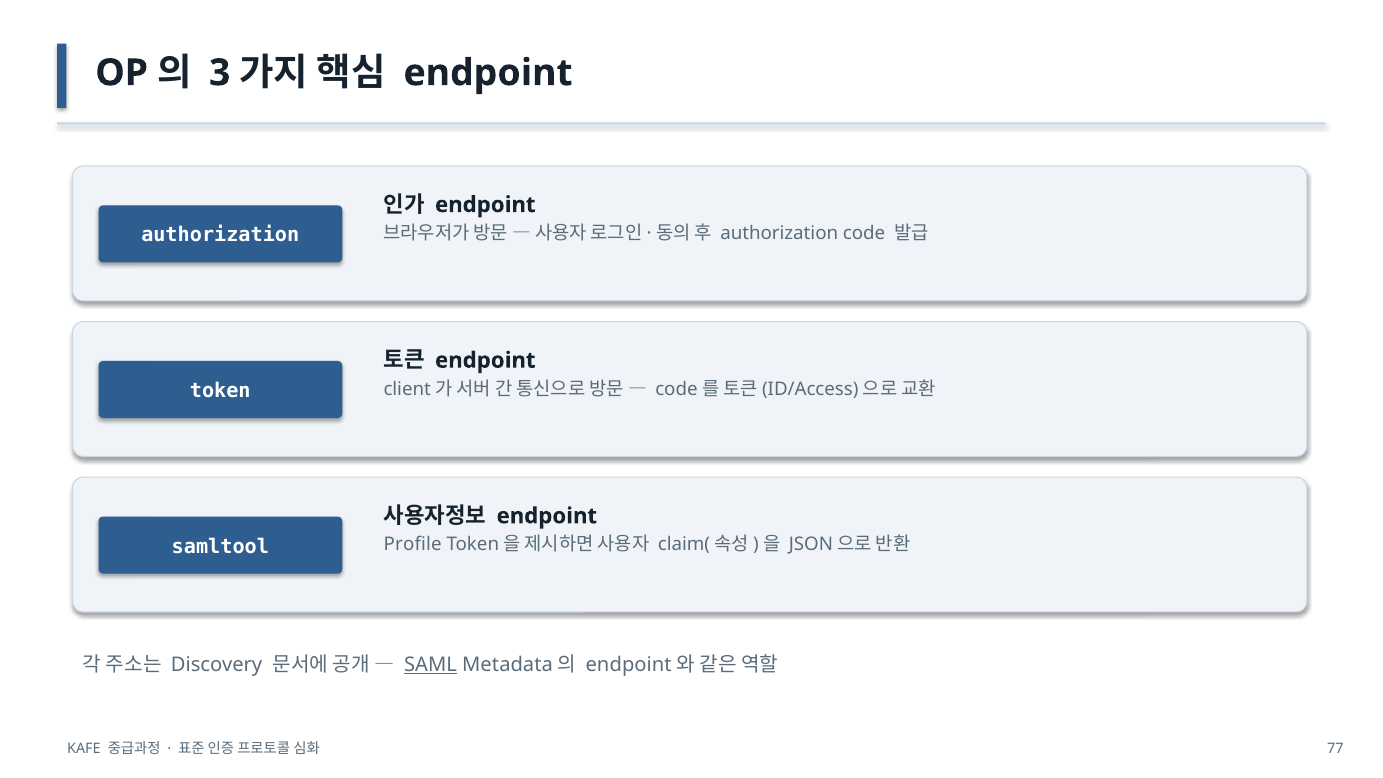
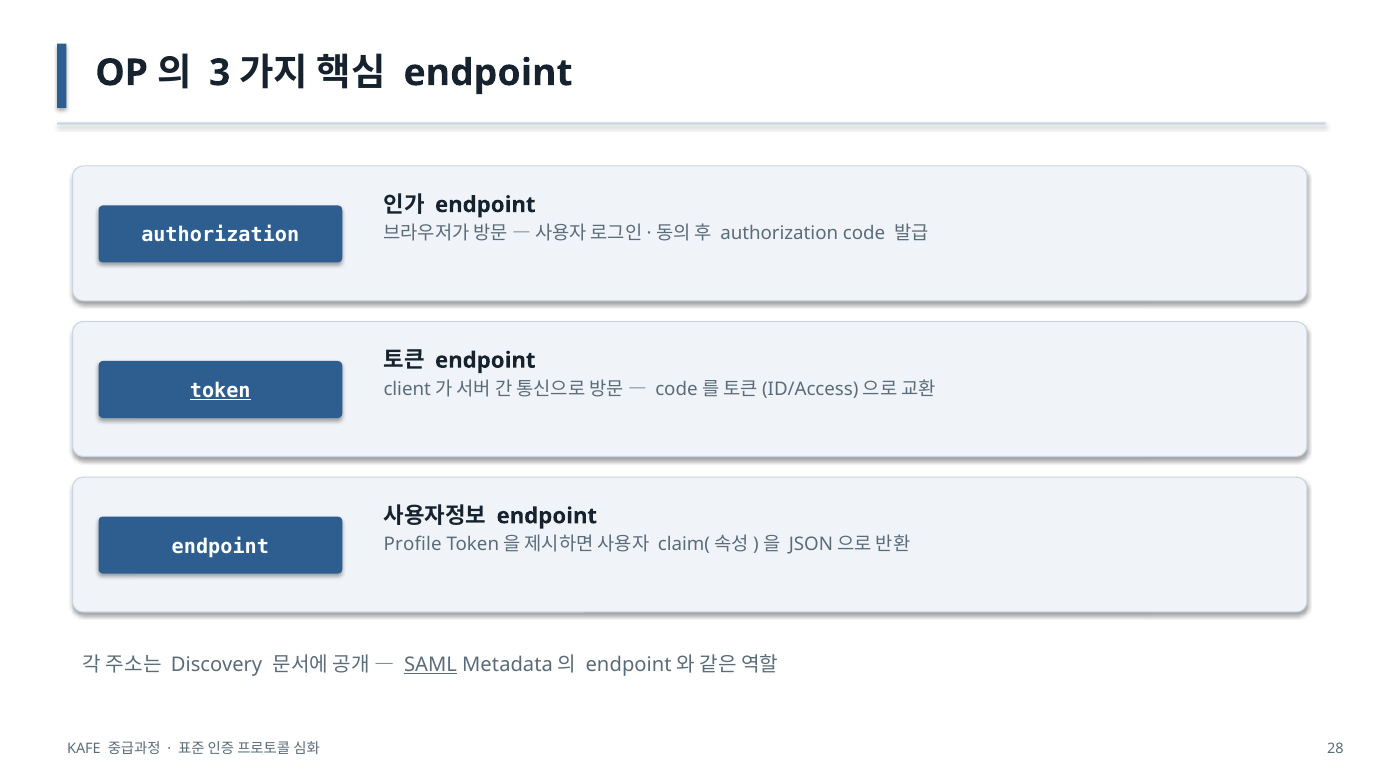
token underline: none -> present
samltool at (220, 546): samltool -> endpoint
77: 77 -> 28
